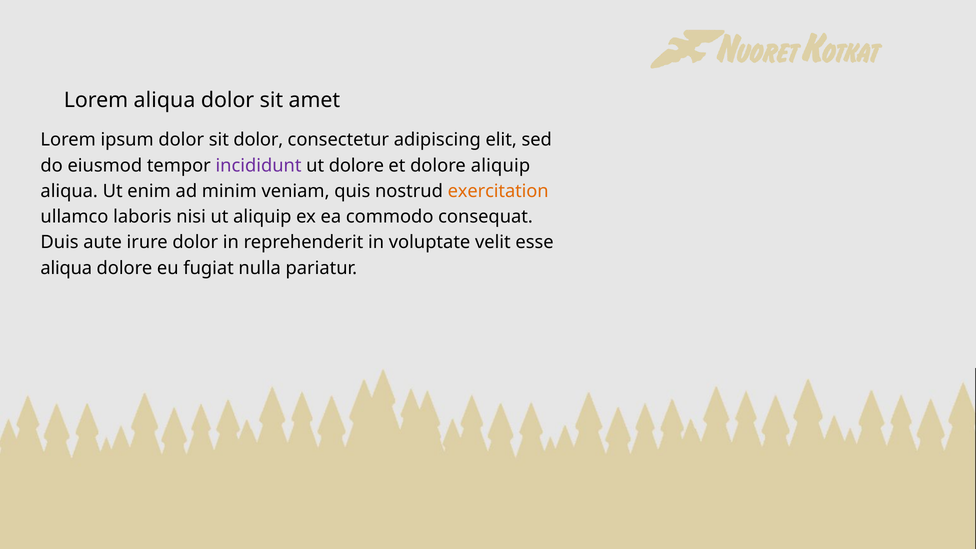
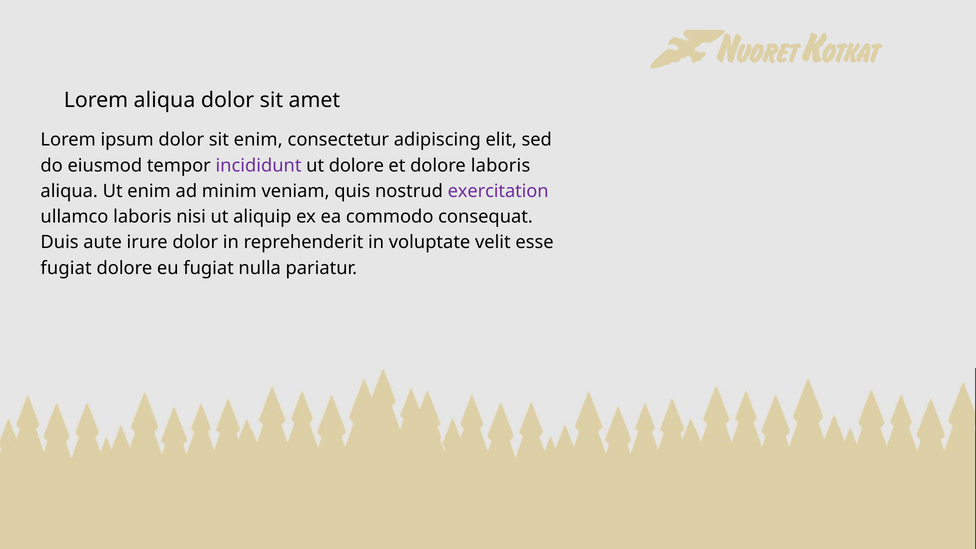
sit dolor: dolor -> enim
dolore aliquip: aliquip -> laboris
exercitation colour: orange -> purple
aliqua at (66, 268): aliqua -> fugiat
